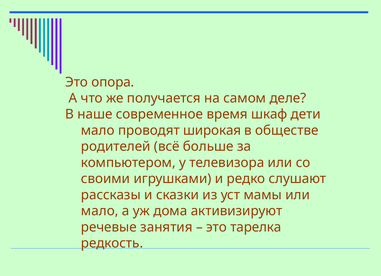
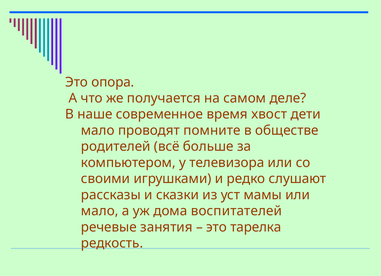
шкаф: шкаф -> хвост
широкая: широкая -> помните
активизируют: активизируют -> воспитателей
